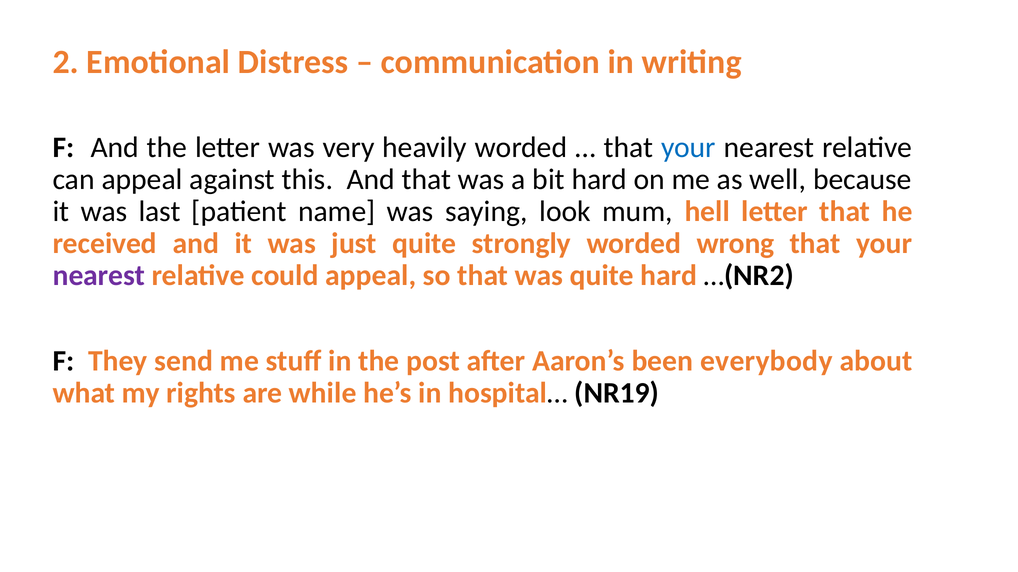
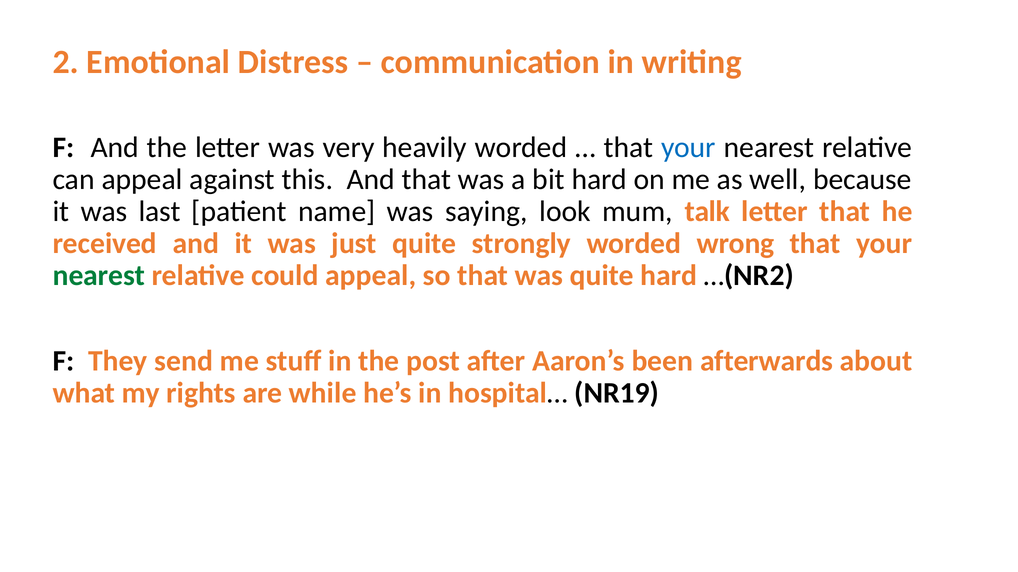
hell: hell -> talk
nearest at (99, 276) colour: purple -> green
everybody: everybody -> afterwards
